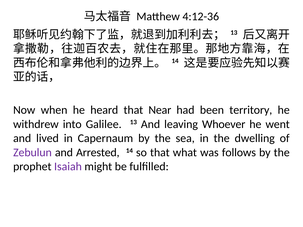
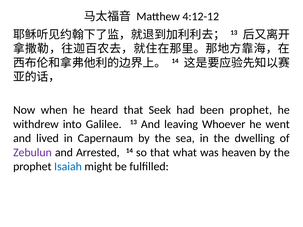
4:12-36: 4:12-36 -> 4:12-12
Near: Near -> Seek
been territory: territory -> prophet
follows: follows -> heaven
Isaiah colour: purple -> blue
